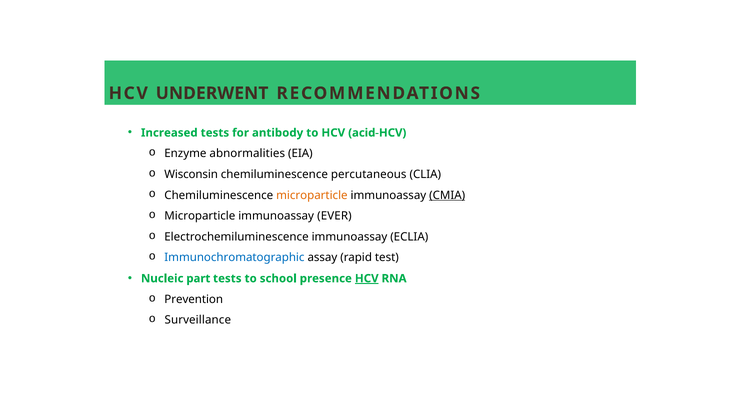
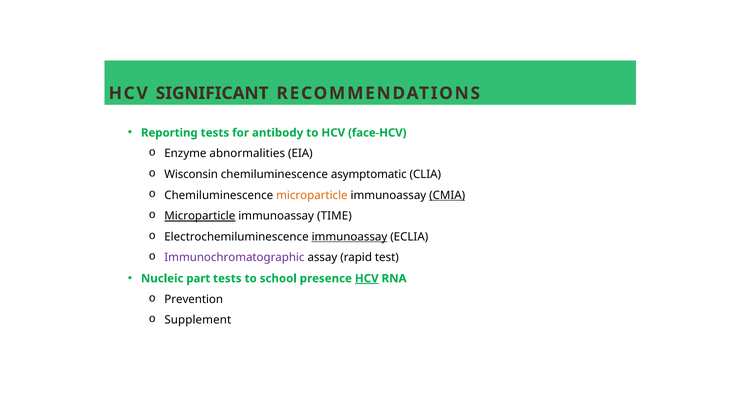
UNDERWENT: UNDERWENT -> SIGNIFICANT
Increased: Increased -> Reporting
acid-HCV: acid-HCV -> face-HCV
percutaneous: percutaneous -> asymptomatic
Microparticle at (200, 216) underline: none -> present
EVER: EVER -> TIME
immunoassay at (349, 237) underline: none -> present
Immunochromatographic colour: blue -> purple
Surveillance: Surveillance -> Supplement
